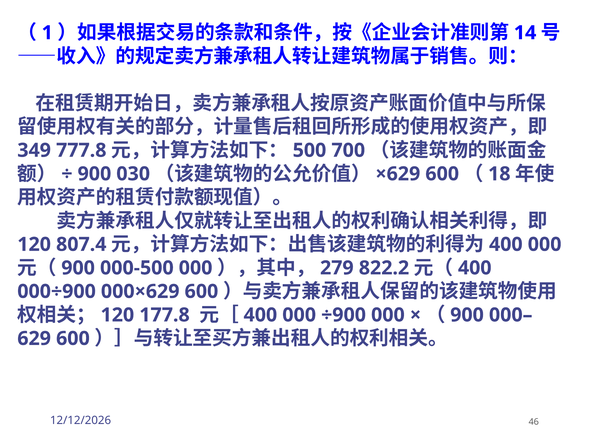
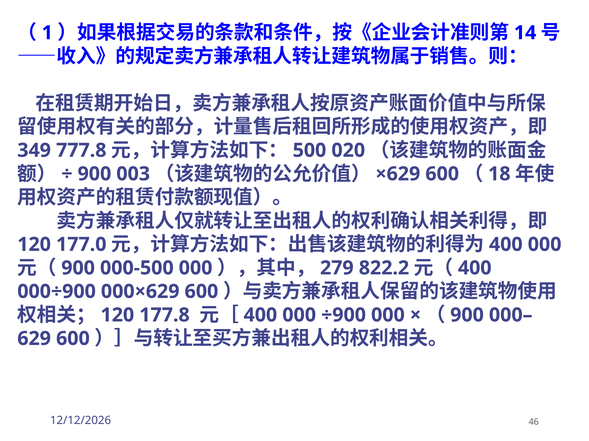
700: 700 -> 020
030: 030 -> 003
807.4: 807.4 -> 177.0
